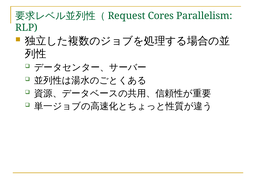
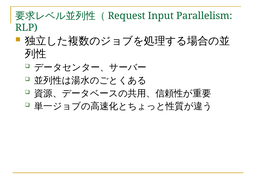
Cores: Cores -> Input
